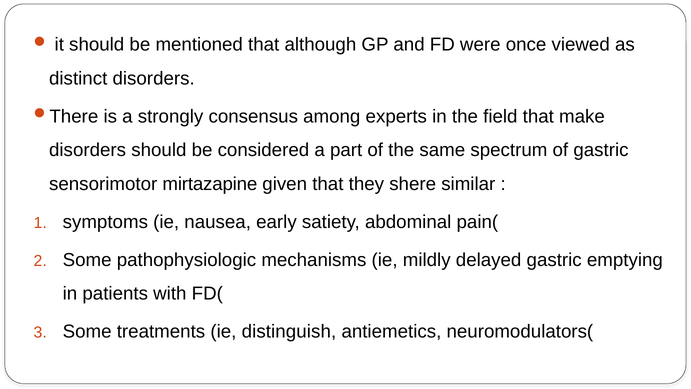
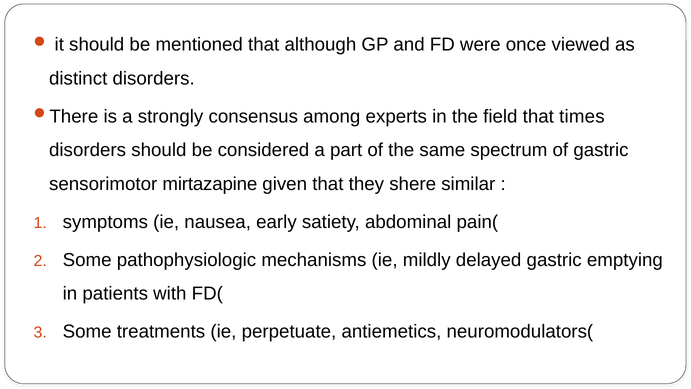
make: make -> times
distinguish: distinguish -> perpetuate
